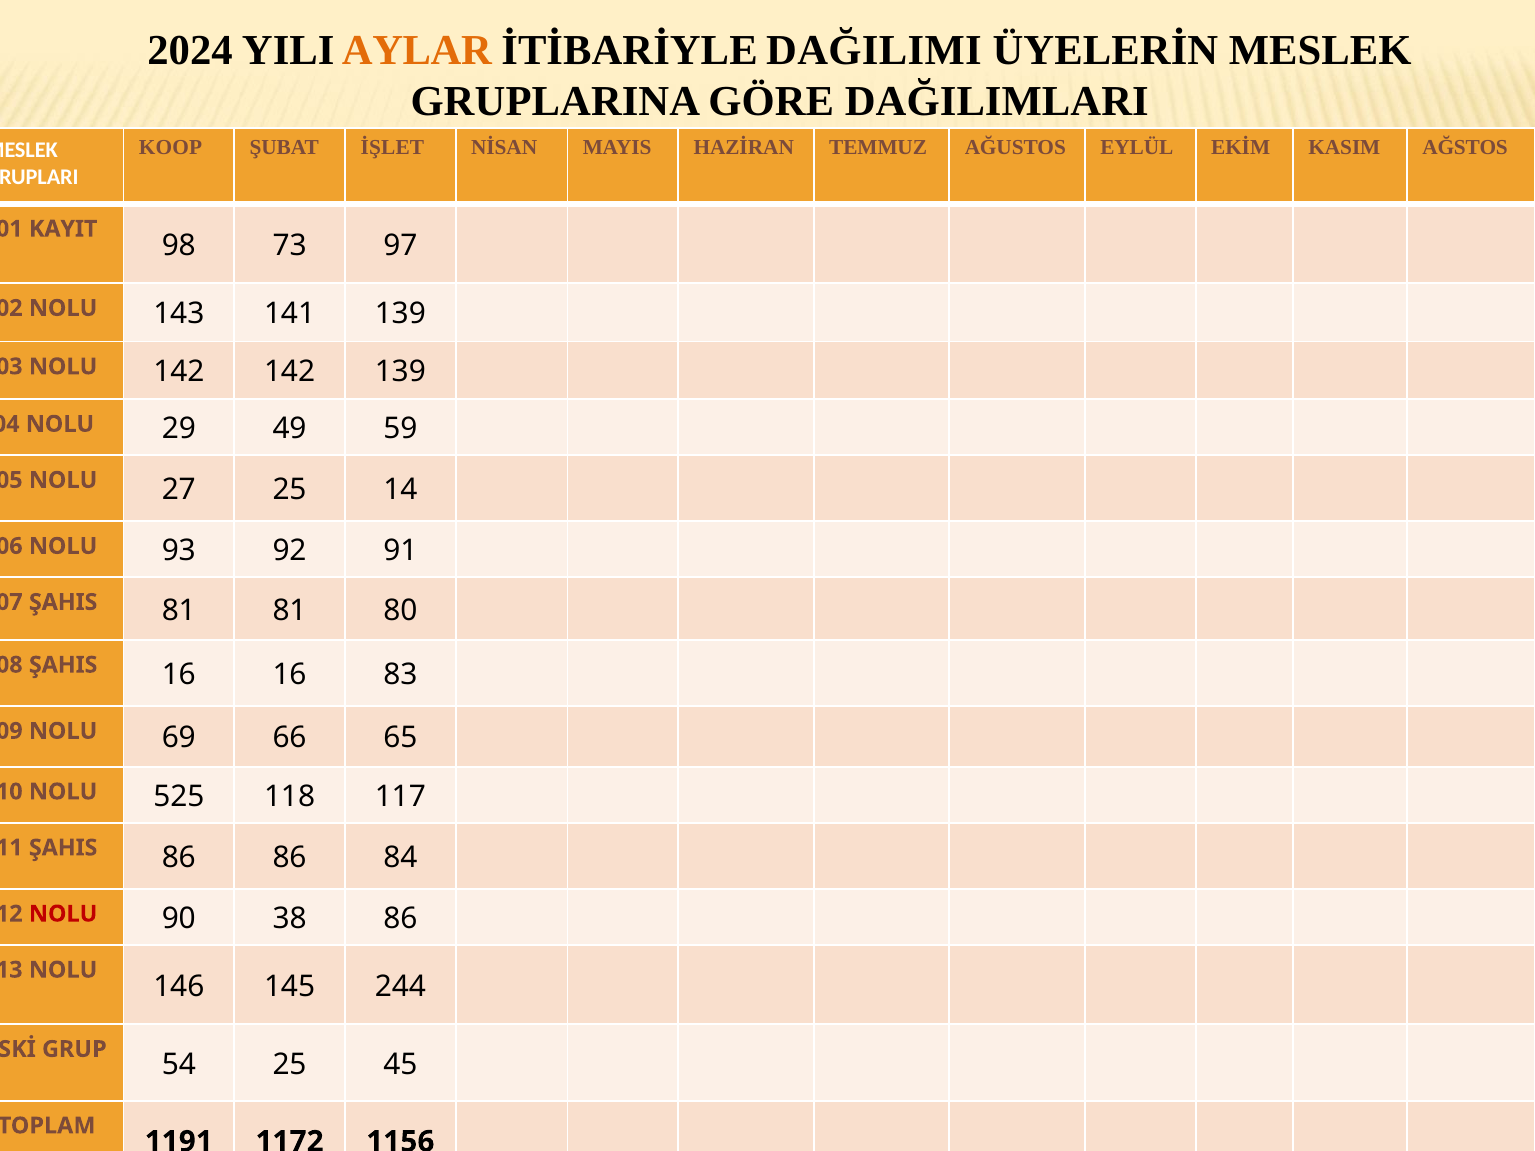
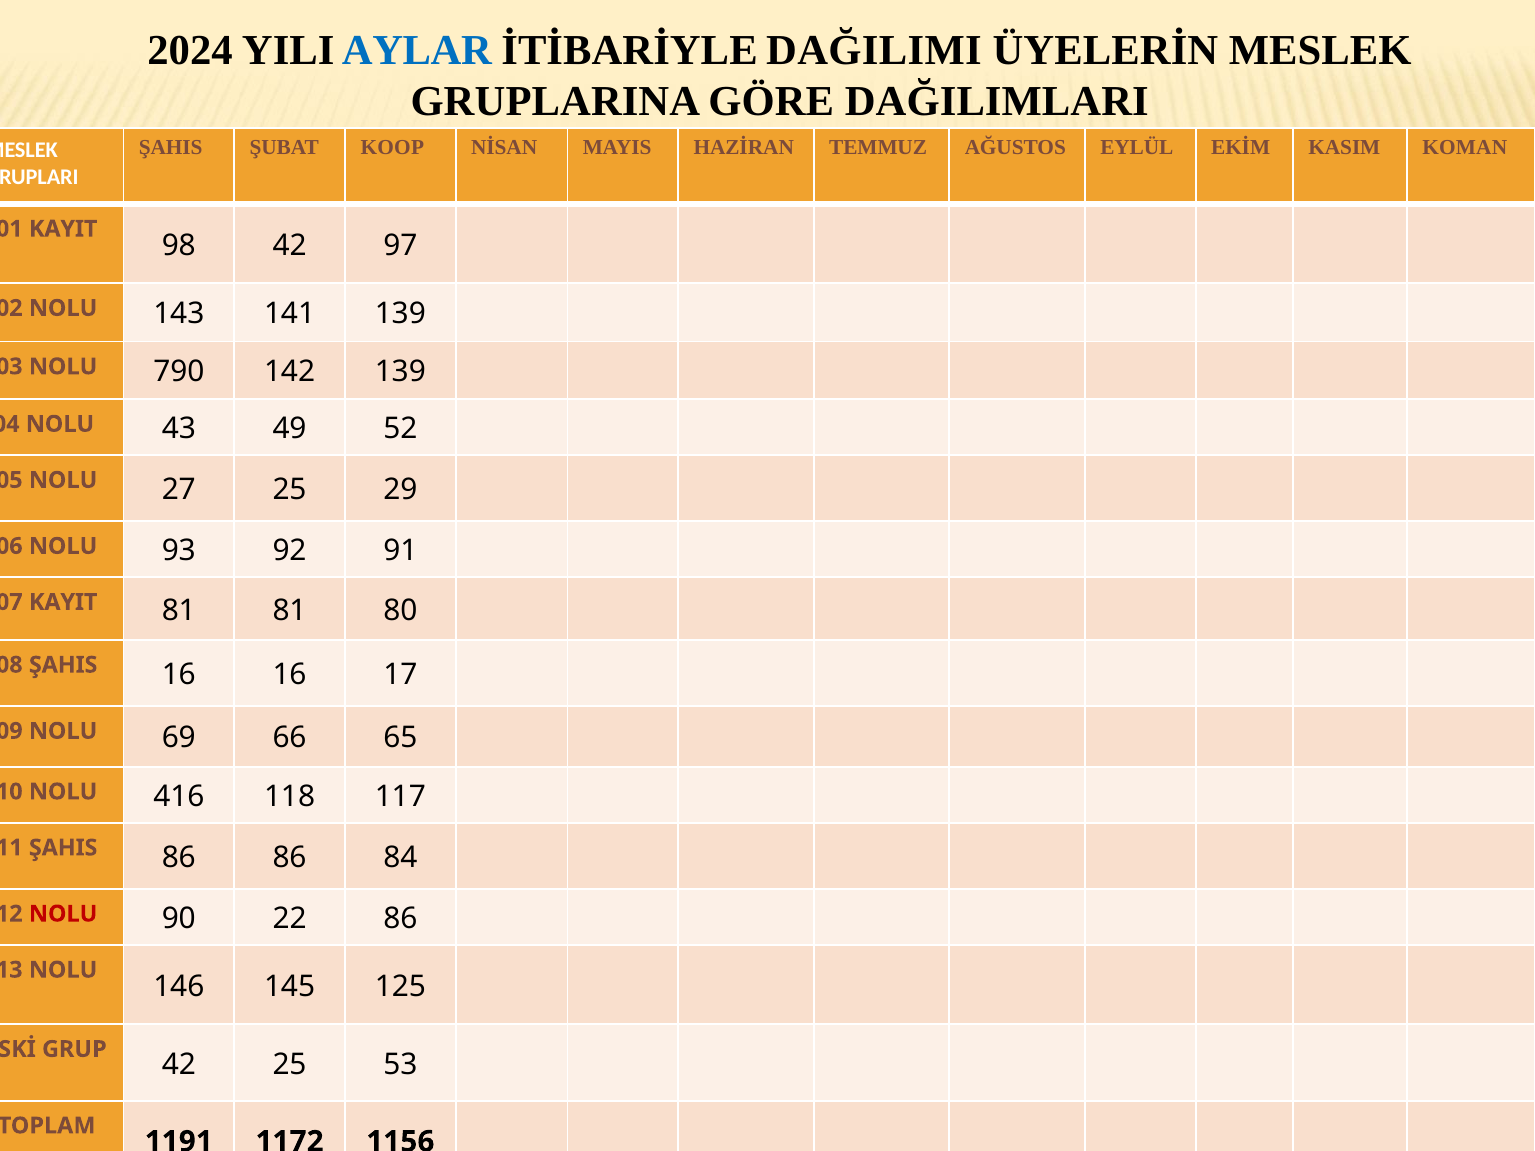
AYLAR colour: orange -> blue
KOOP at (171, 148): KOOP -> ŞAHIS
İŞLET: İŞLET -> KOOP
AĞSTOS: AĞSTOS -> KOMAN
98 73: 73 -> 42
NOLU 142: 142 -> 790
29: 29 -> 43
59: 59 -> 52
14: 14 -> 29
ŞAHIS at (63, 602): ŞAHIS -> KAYIT
83: 83 -> 17
525: 525 -> 416
38: 38 -> 22
244: 244 -> 125
GRUP 54: 54 -> 42
45: 45 -> 53
